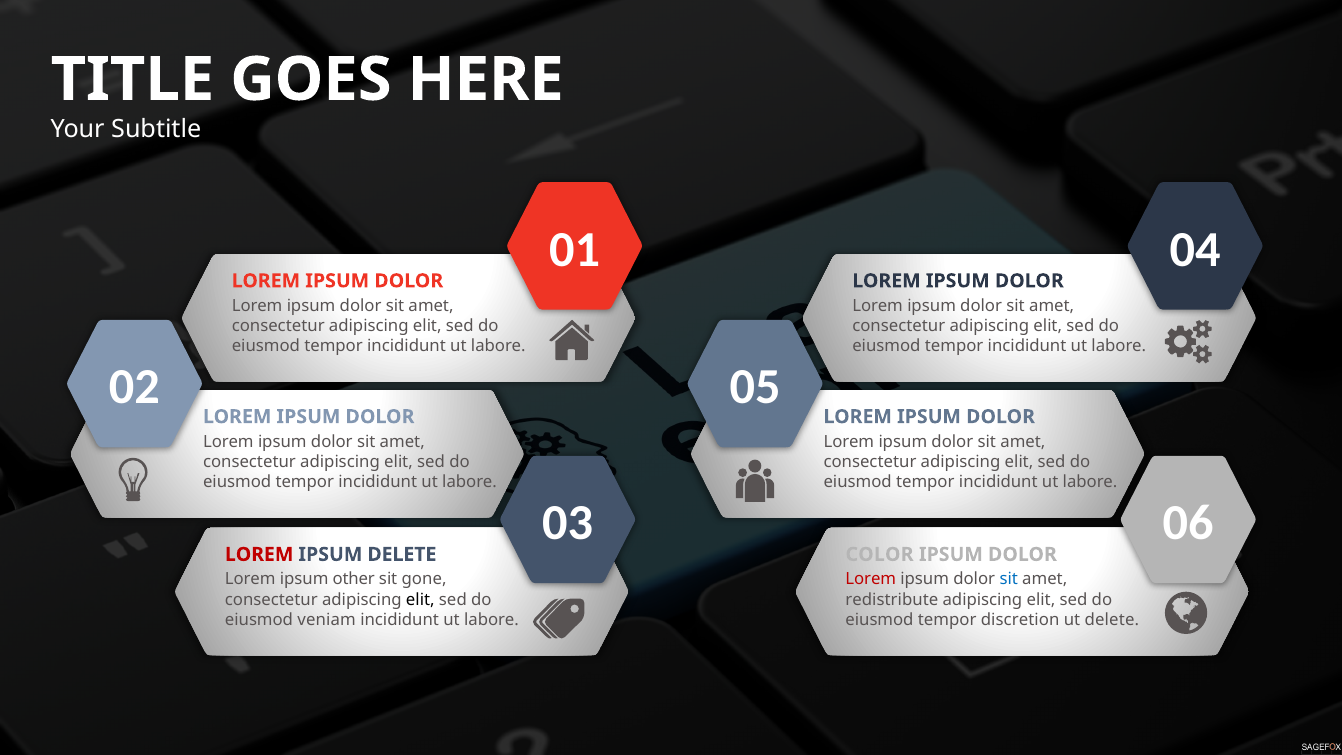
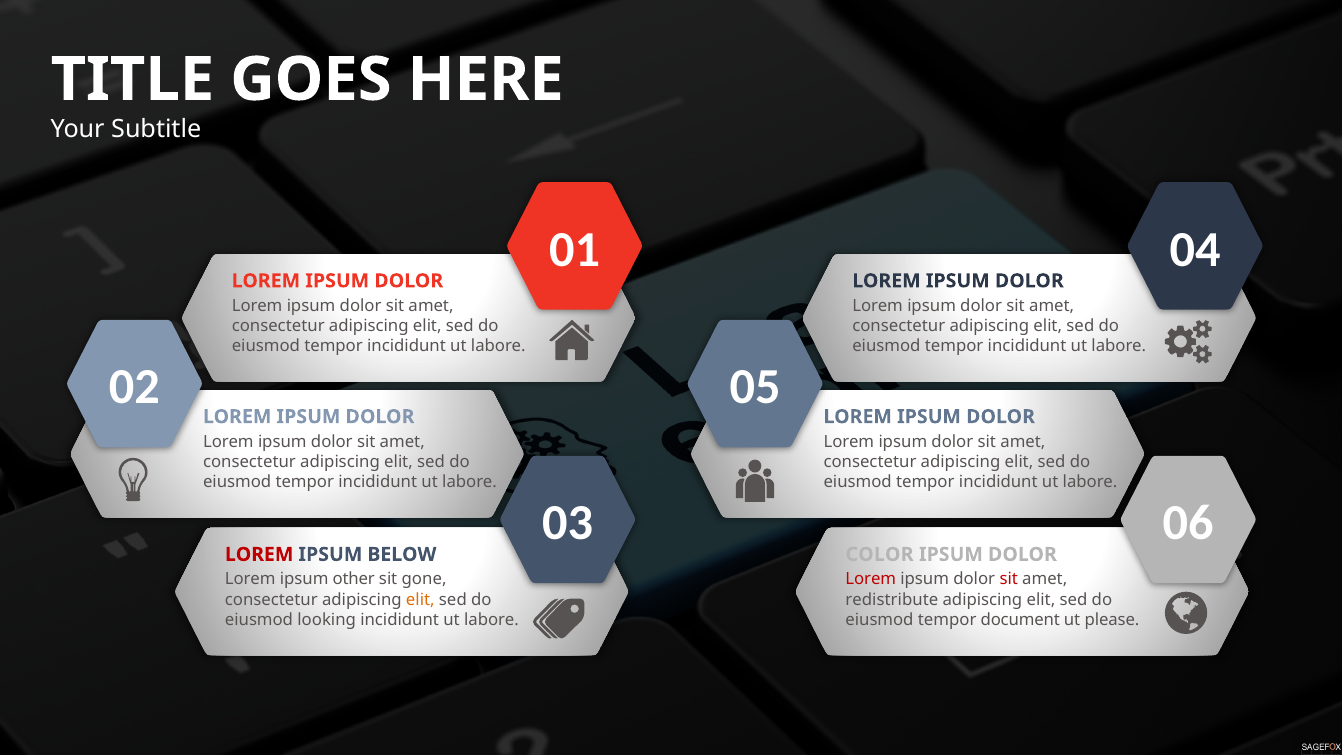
IPSUM DELETE: DELETE -> BELOW
sit at (1009, 579) colour: blue -> red
elit at (420, 599) colour: black -> orange
veniam: veniam -> looking
discretion: discretion -> document
ut delete: delete -> please
